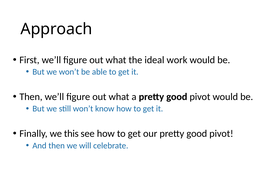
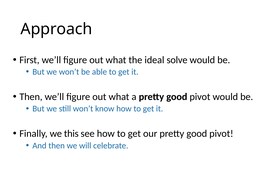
work: work -> solve
